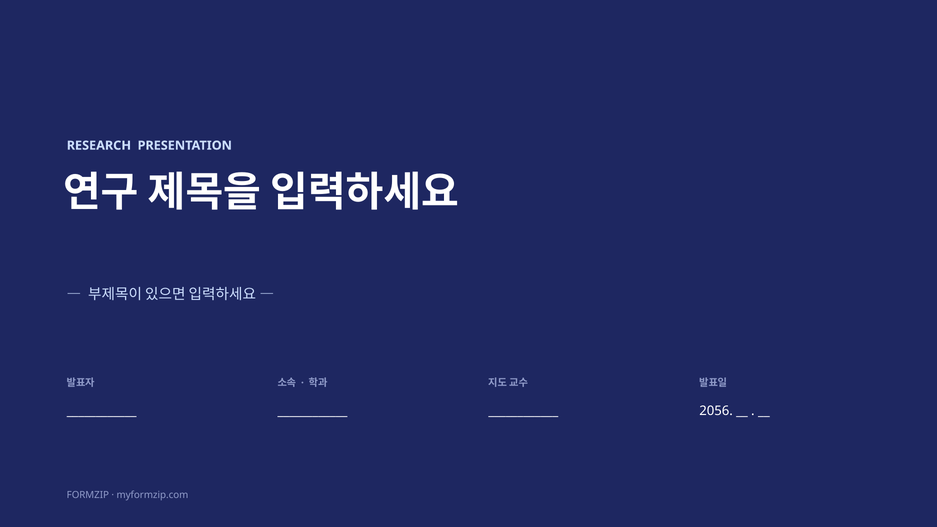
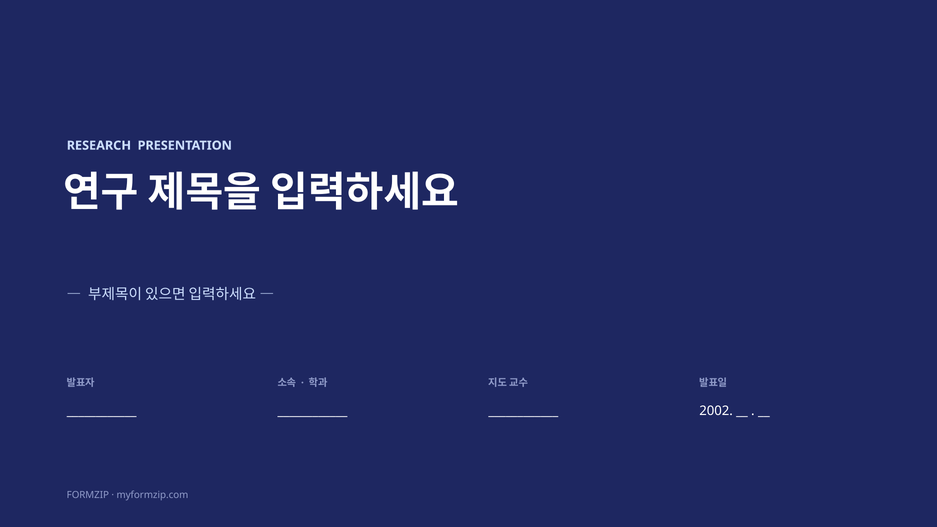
2056: 2056 -> 2002
